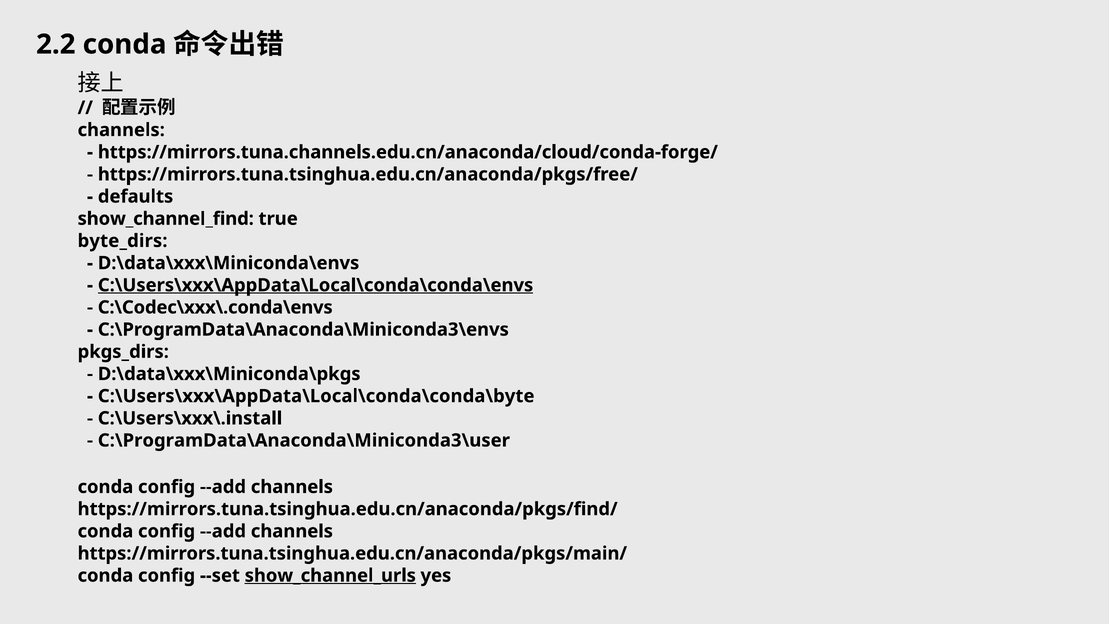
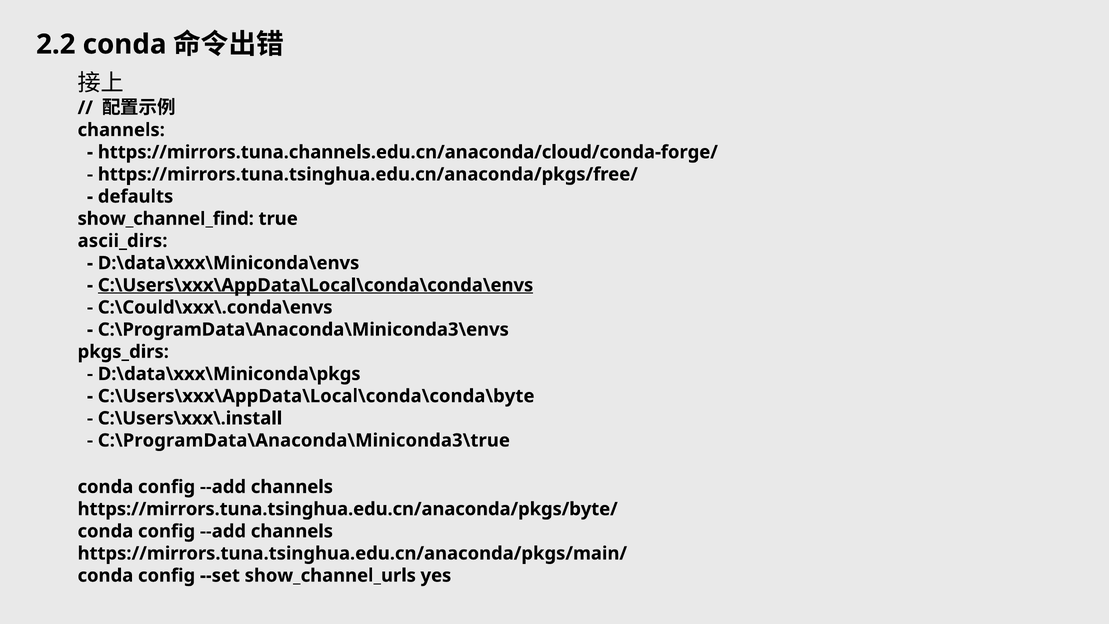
byte_dirs: byte_dirs -> ascii_dirs
C:\Codec\xxx\.conda\envs: C:\Codec\xxx\.conda\envs -> C:\Could\xxx\.conda\envs
C:\ProgramData\Anaconda\Miniconda3\user: C:\ProgramData\Anaconda\Miniconda3\user -> C:\ProgramData\Anaconda\Miniconda3\true
https://mirrors.tuna.tsinghua.edu.cn/anaconda/pkgs/find/: https://mirrors.tuna.tsinghua.edu.cn/anaconda/pkgs/find/ -> https://mirrors.tuna.tsinghua.edu.cn/anaconda/pkgs/byte/
show_channel_urls underline: present -> none
